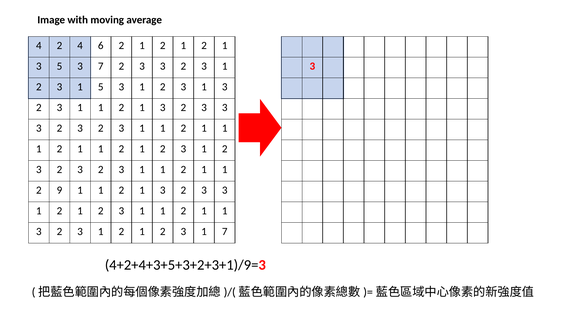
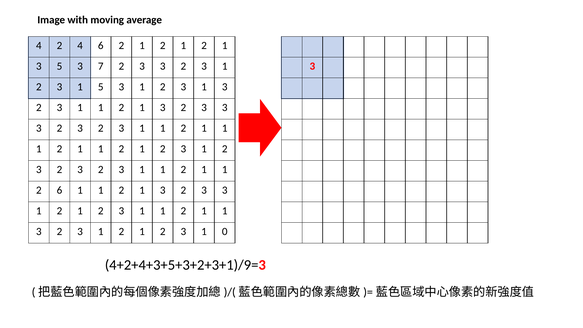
2 9: 9 -> 6
1 7: 7 -> 0
